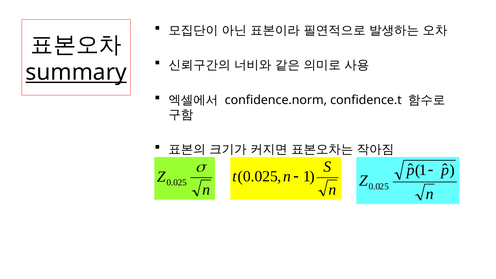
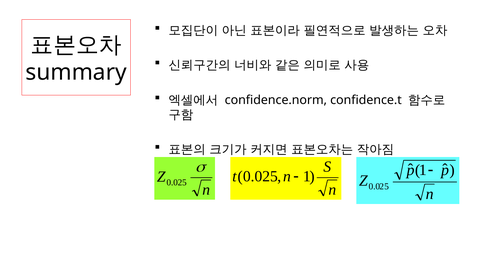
summary underline: present -> none
